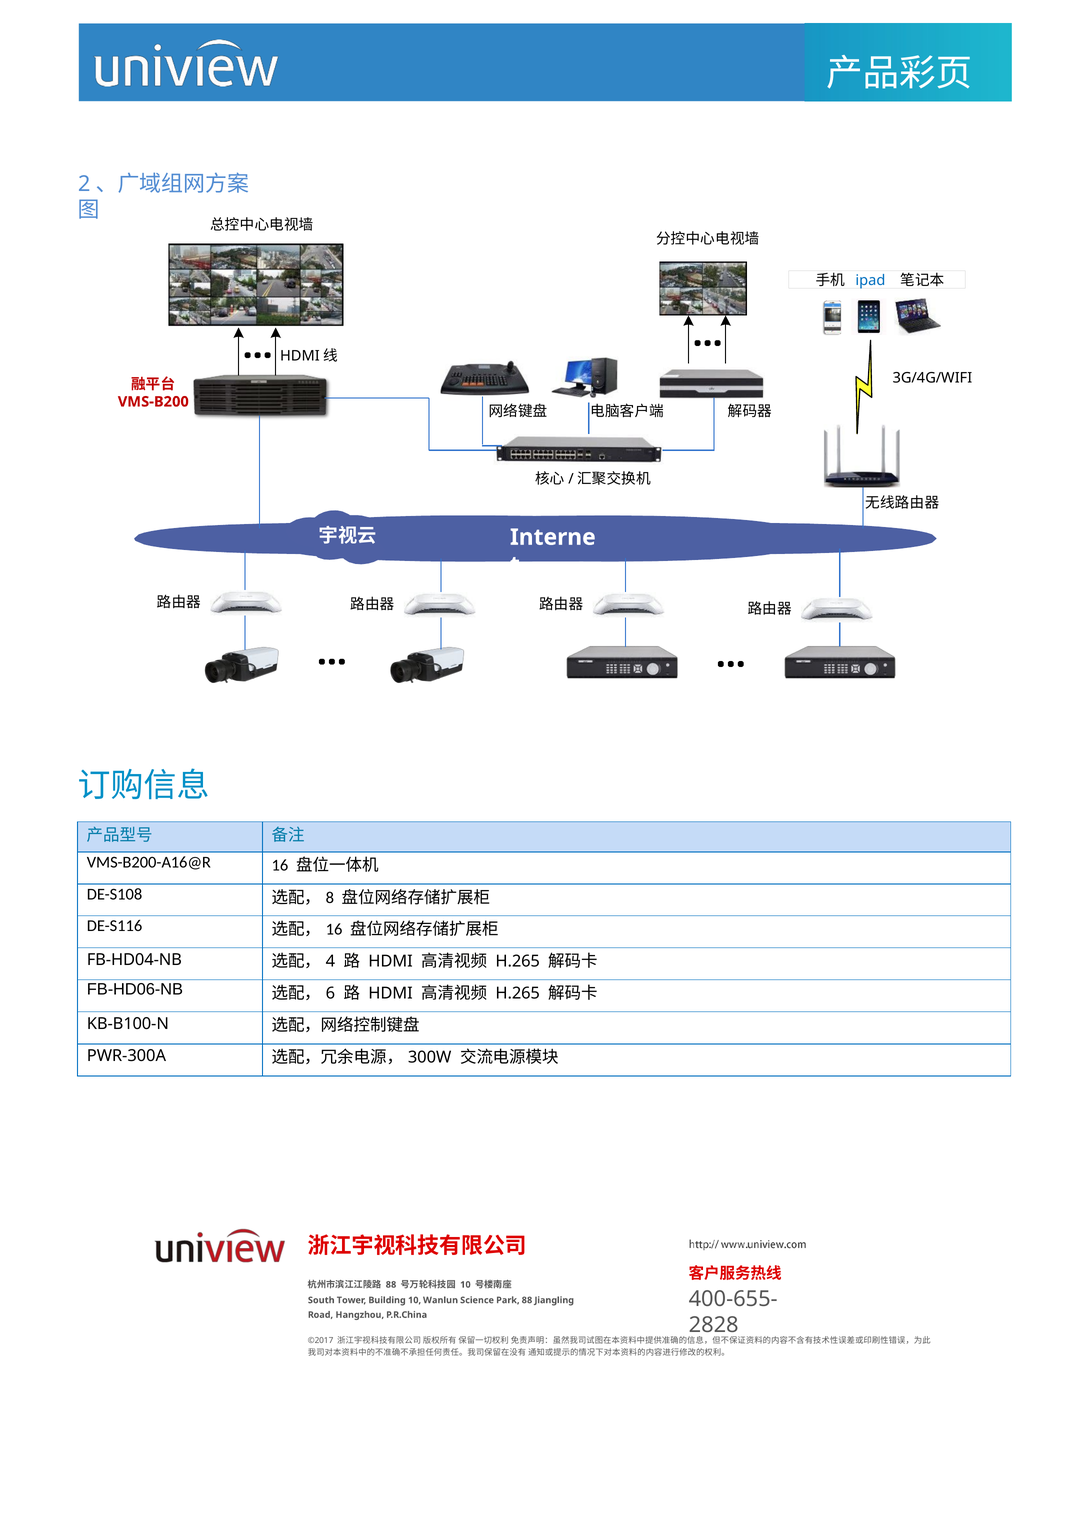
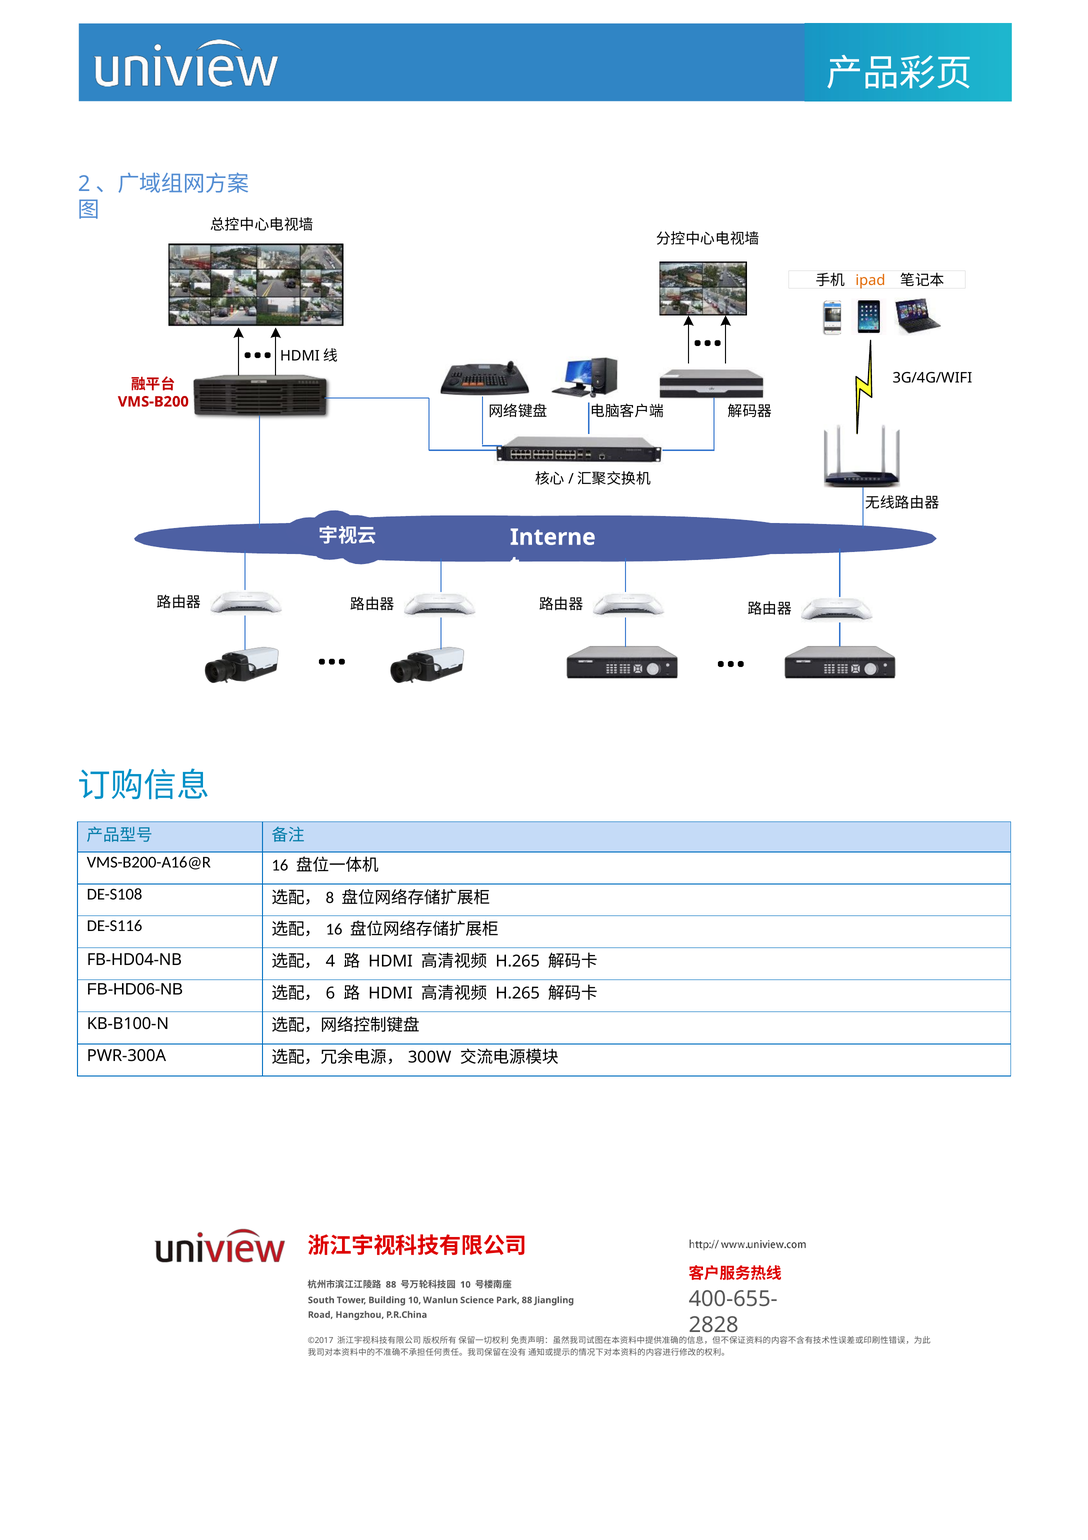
ipad colour: blue -> orange
